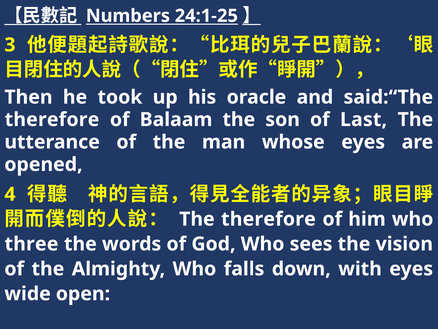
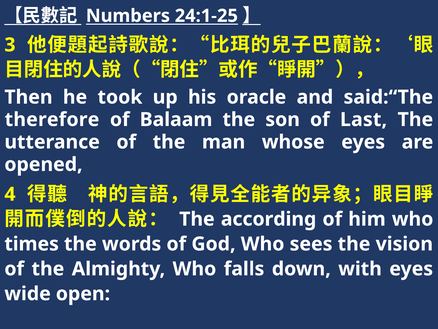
The therefore: therefore -> according
three: three -> times
